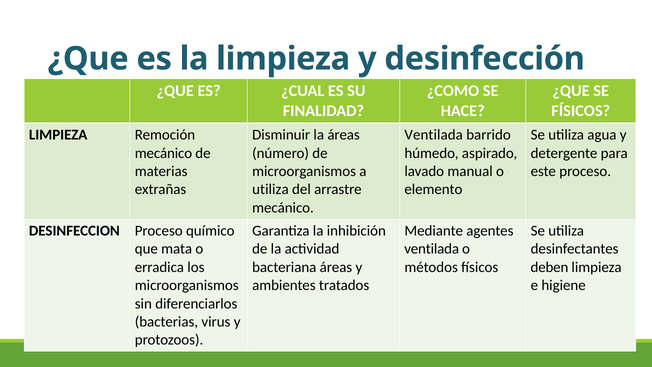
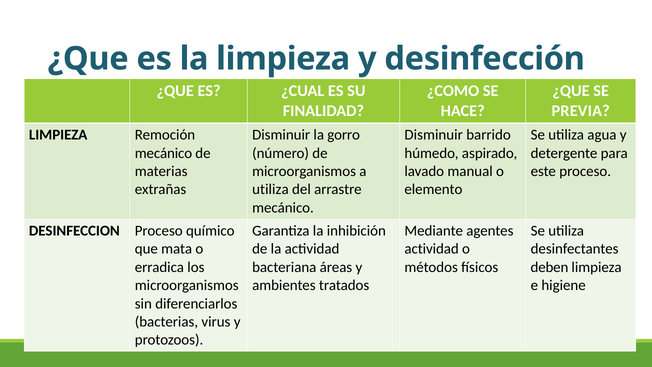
FÍSICOS at (581, 111): FÍSICOS -> PREVIA
la áreas: áreas -> gorro
Ventilada at (434, 135): Ventilada -> Disminuir
ventilada at (432, 249): ventilada -> actividad
